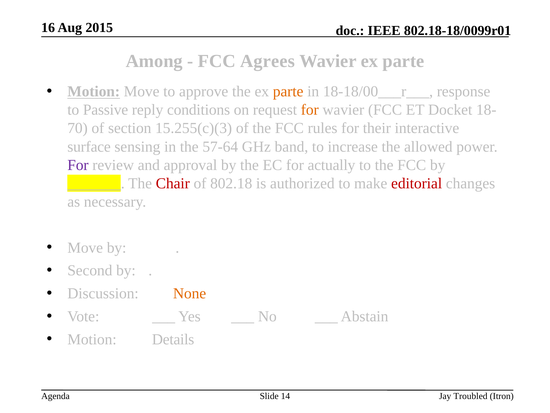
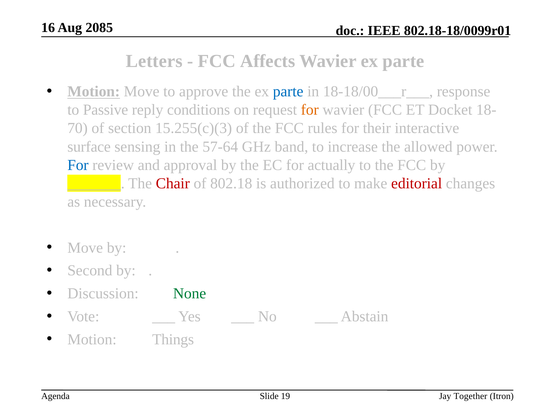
2015: 2015 -> 2085
Among: Among -> Letters
Agrees: Agrees -> Affects
parte at (288, 91) colour: orange -> blue
For at (78, 165) colour: purple -> blue
None colour: orange -> green
Details: Details -> Things
14: 14 -> 19
Troubled: Troubled -> Together
